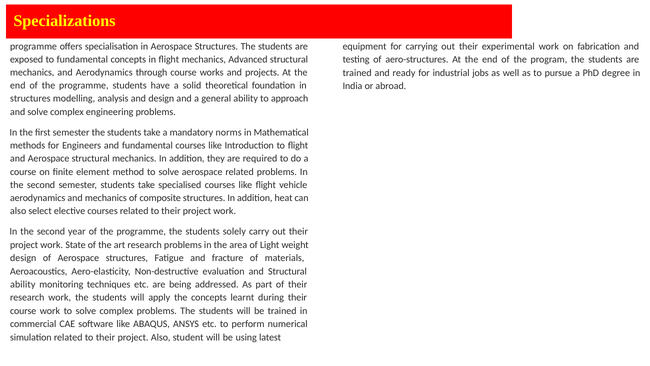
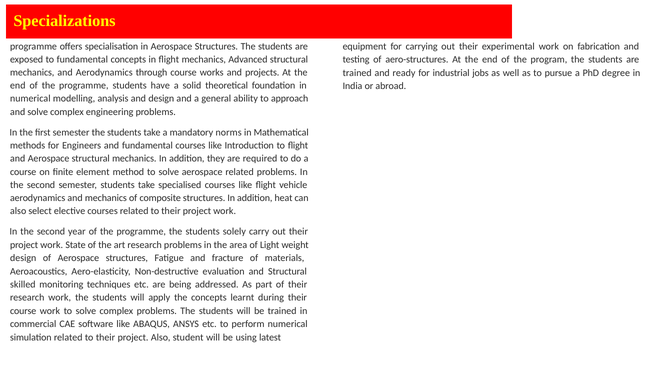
structures at (30, 99): structures -> numerical
ability at (23, 285): ability -> skilled
